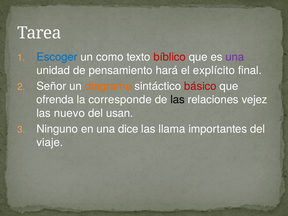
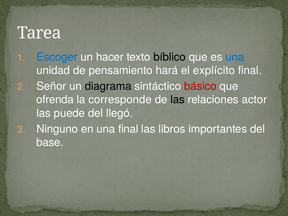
como: como -> hacer
bíblico colour: red -> black
una at (235, 57) colour: purple -> blue
diagrama colour: orange -> black
vejez: vejez -> actor
nuevo: nuevo -> puede
usan: usan -> llegó
una dice: dice -> final
llama: llama -> libros
viaje: viaje -> base
